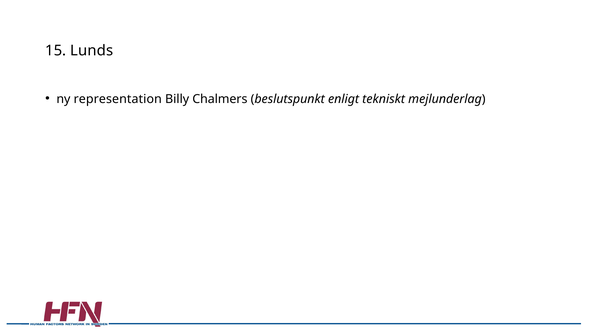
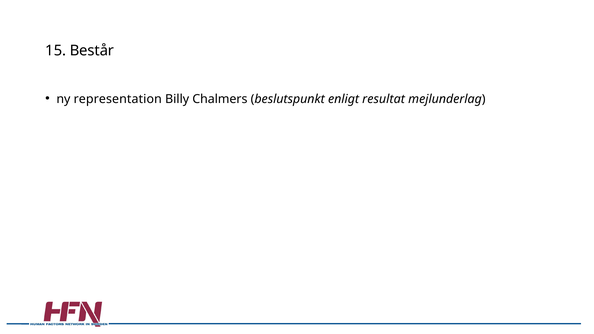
Lunds: Lunds -> Består
tekniskt: tekniskt -> resultat
